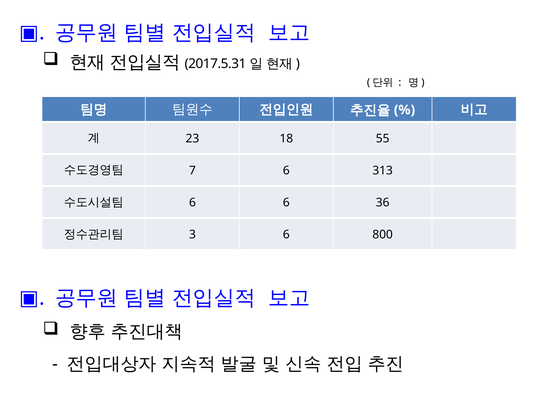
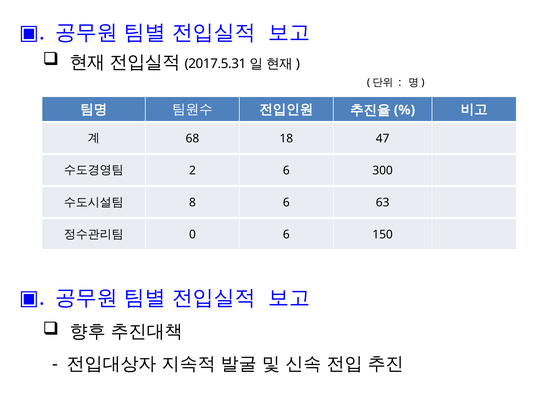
23: 23 -> 68
55: 55 -> 47
7: 7 -> 2
313: 313 -> 300
6 at (192, 203): 6 -> 8
36: 36 -> 63
3: 3 -> 0
800: 800 -> 150
